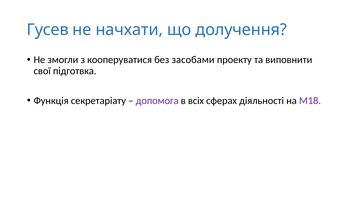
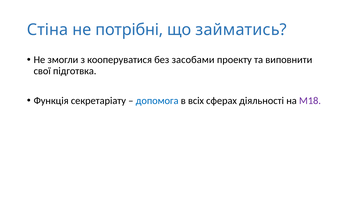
Гусев: Гусев -> Стіна
начхати: начхати -> потрібні
долучення: долучення -> займатись
допомога colour: purple -> blue
